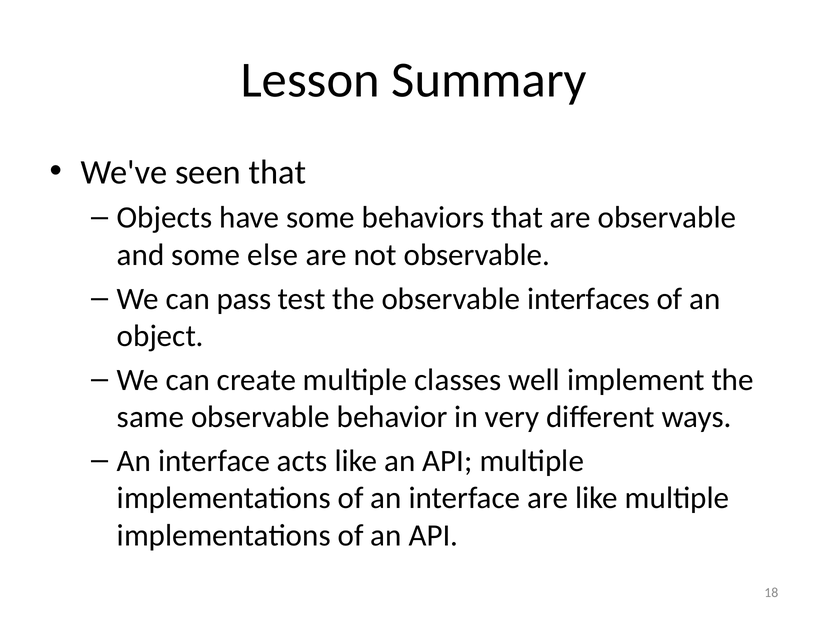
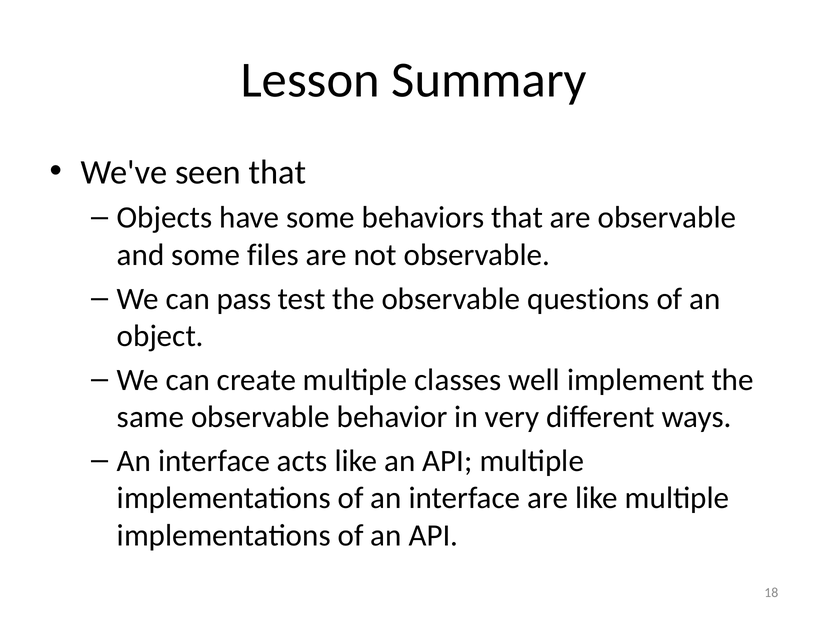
else: else -> files
interfaces: interfaces -> questions
